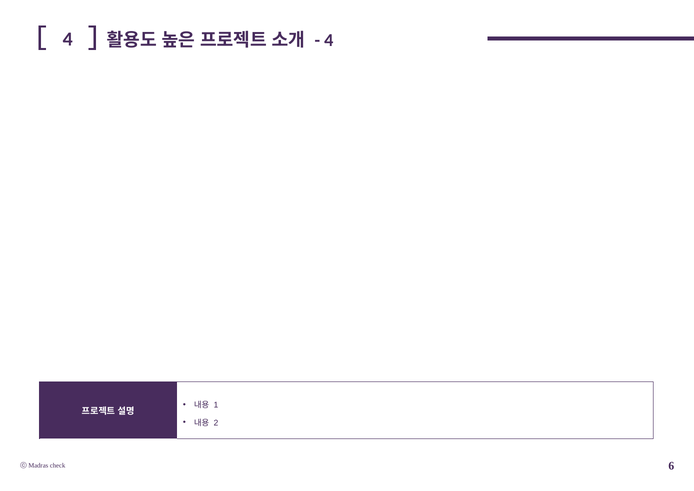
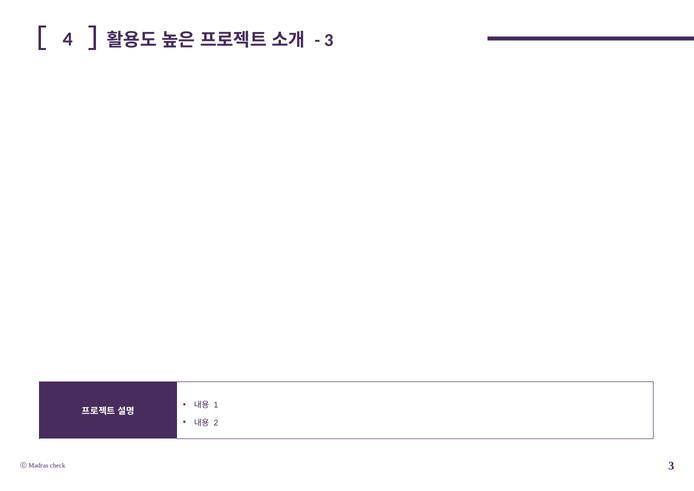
4 at (329, 40): 4 -> 3
check 6: 6 -> 3
